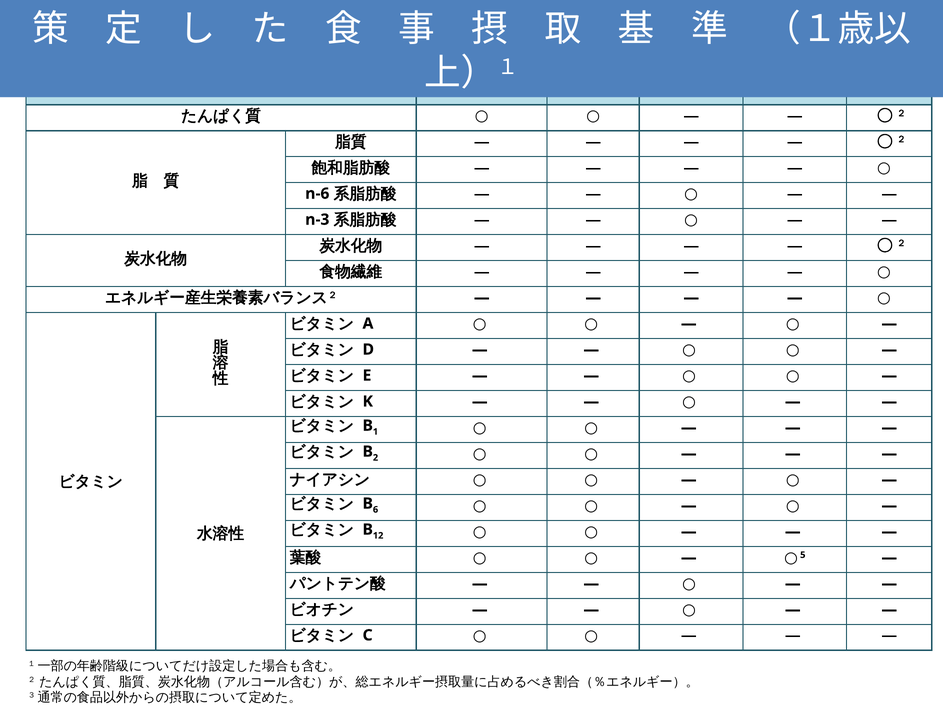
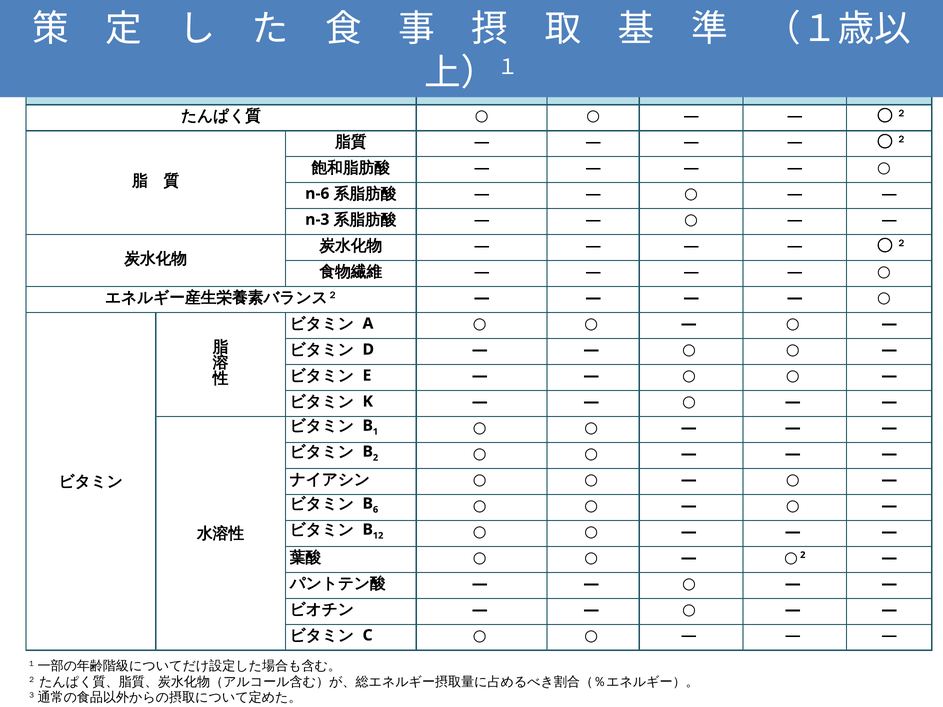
5 at (803, 555): 5 -> 2
